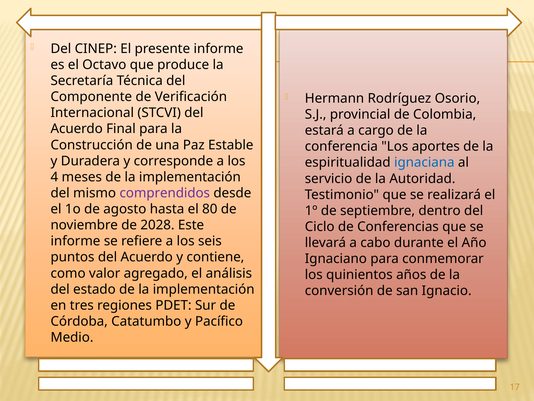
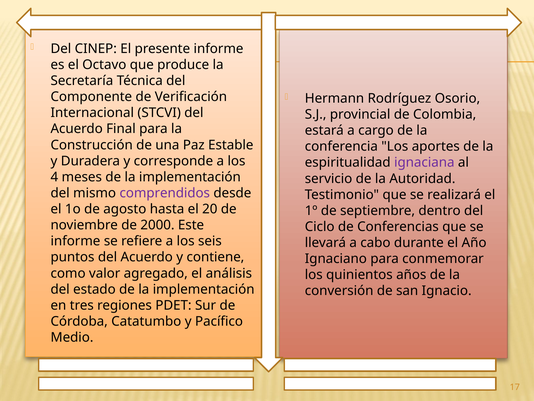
ignaciana colour: blue -> purple
80: 80 -> 20
2028: 2028 -> 2000
